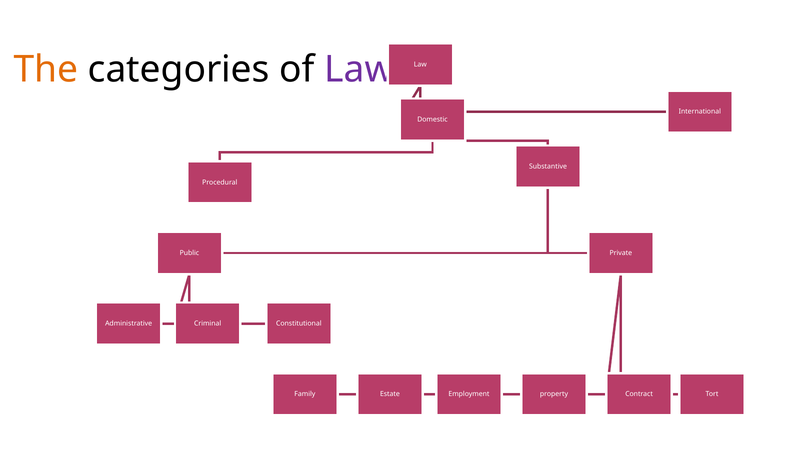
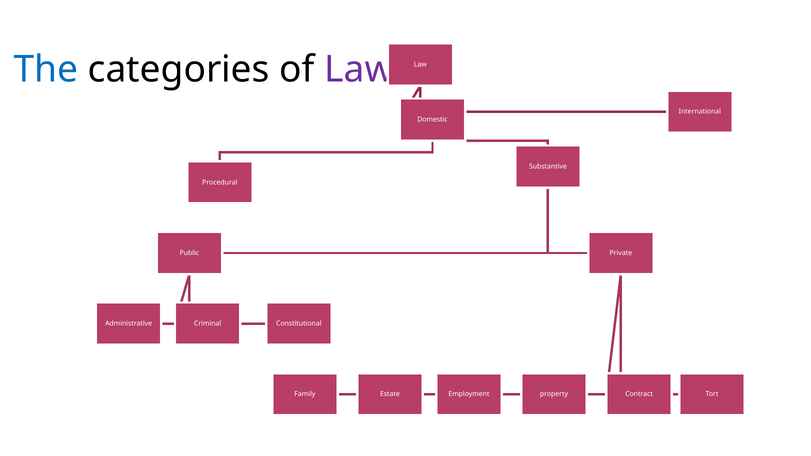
The colour: orange -> blue
